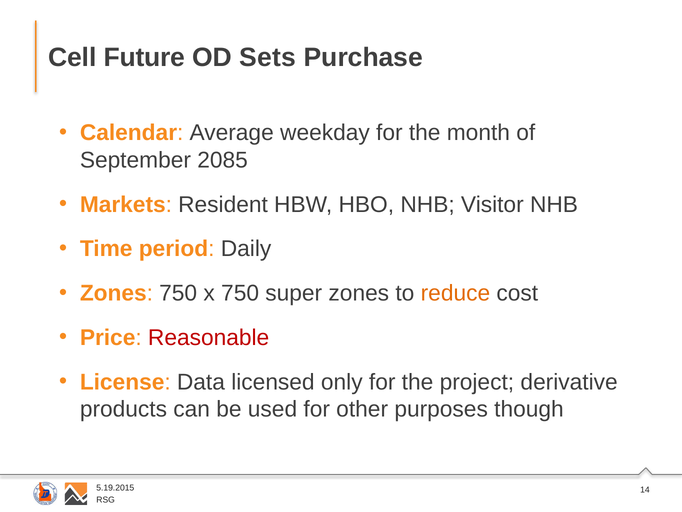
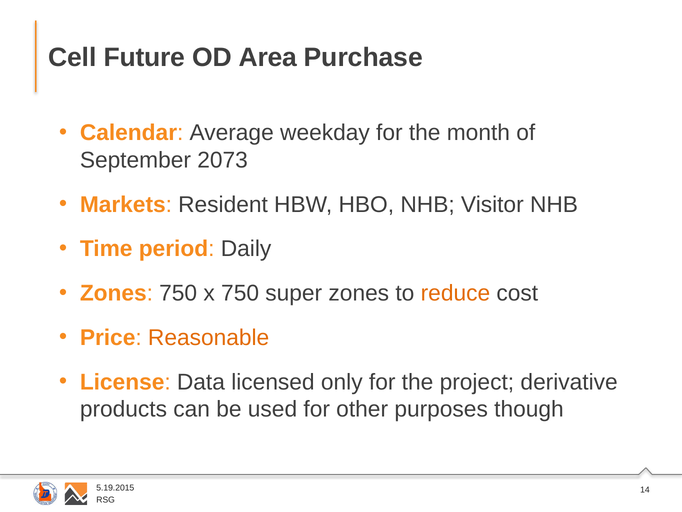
Sets: Sets -> Area
2085: 2085 -> 2073
Reasonable colour: red -> orange
